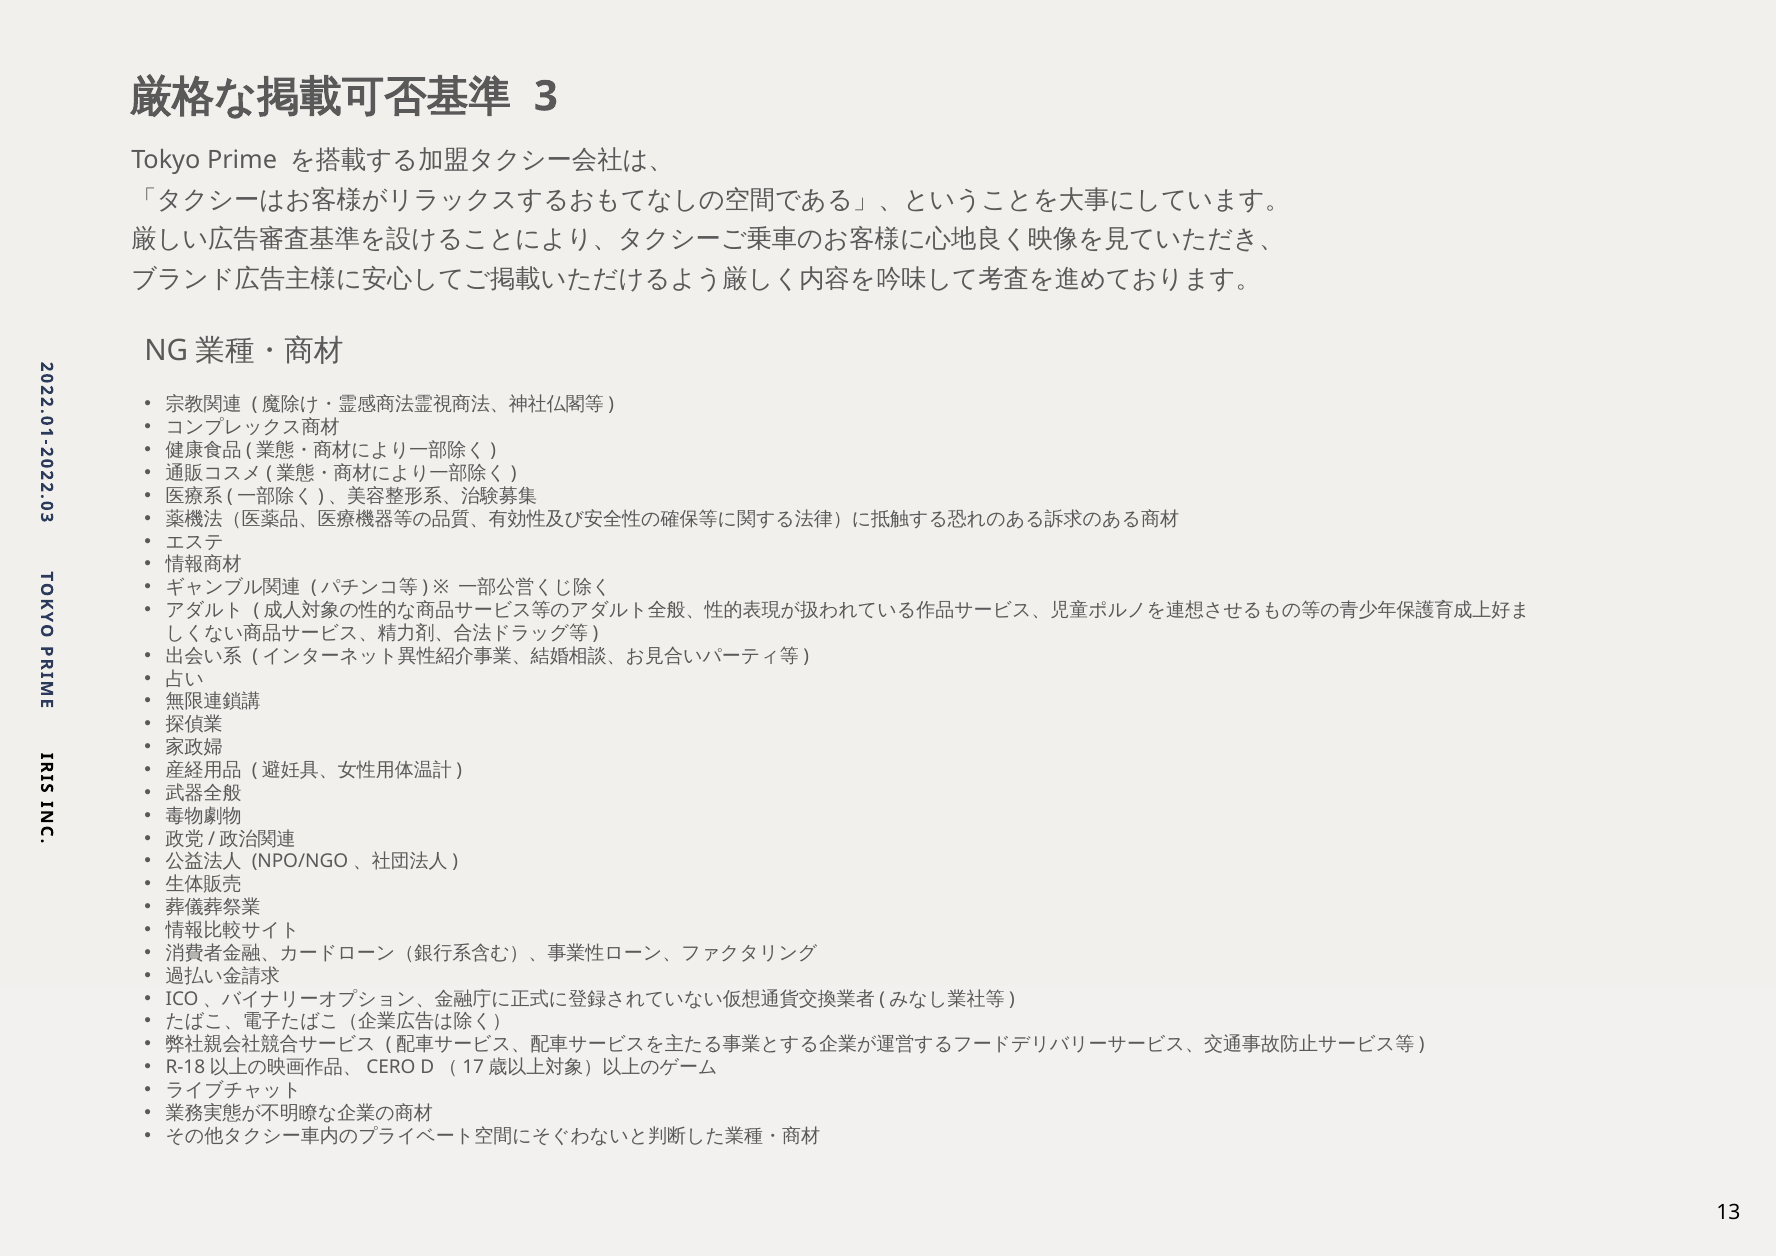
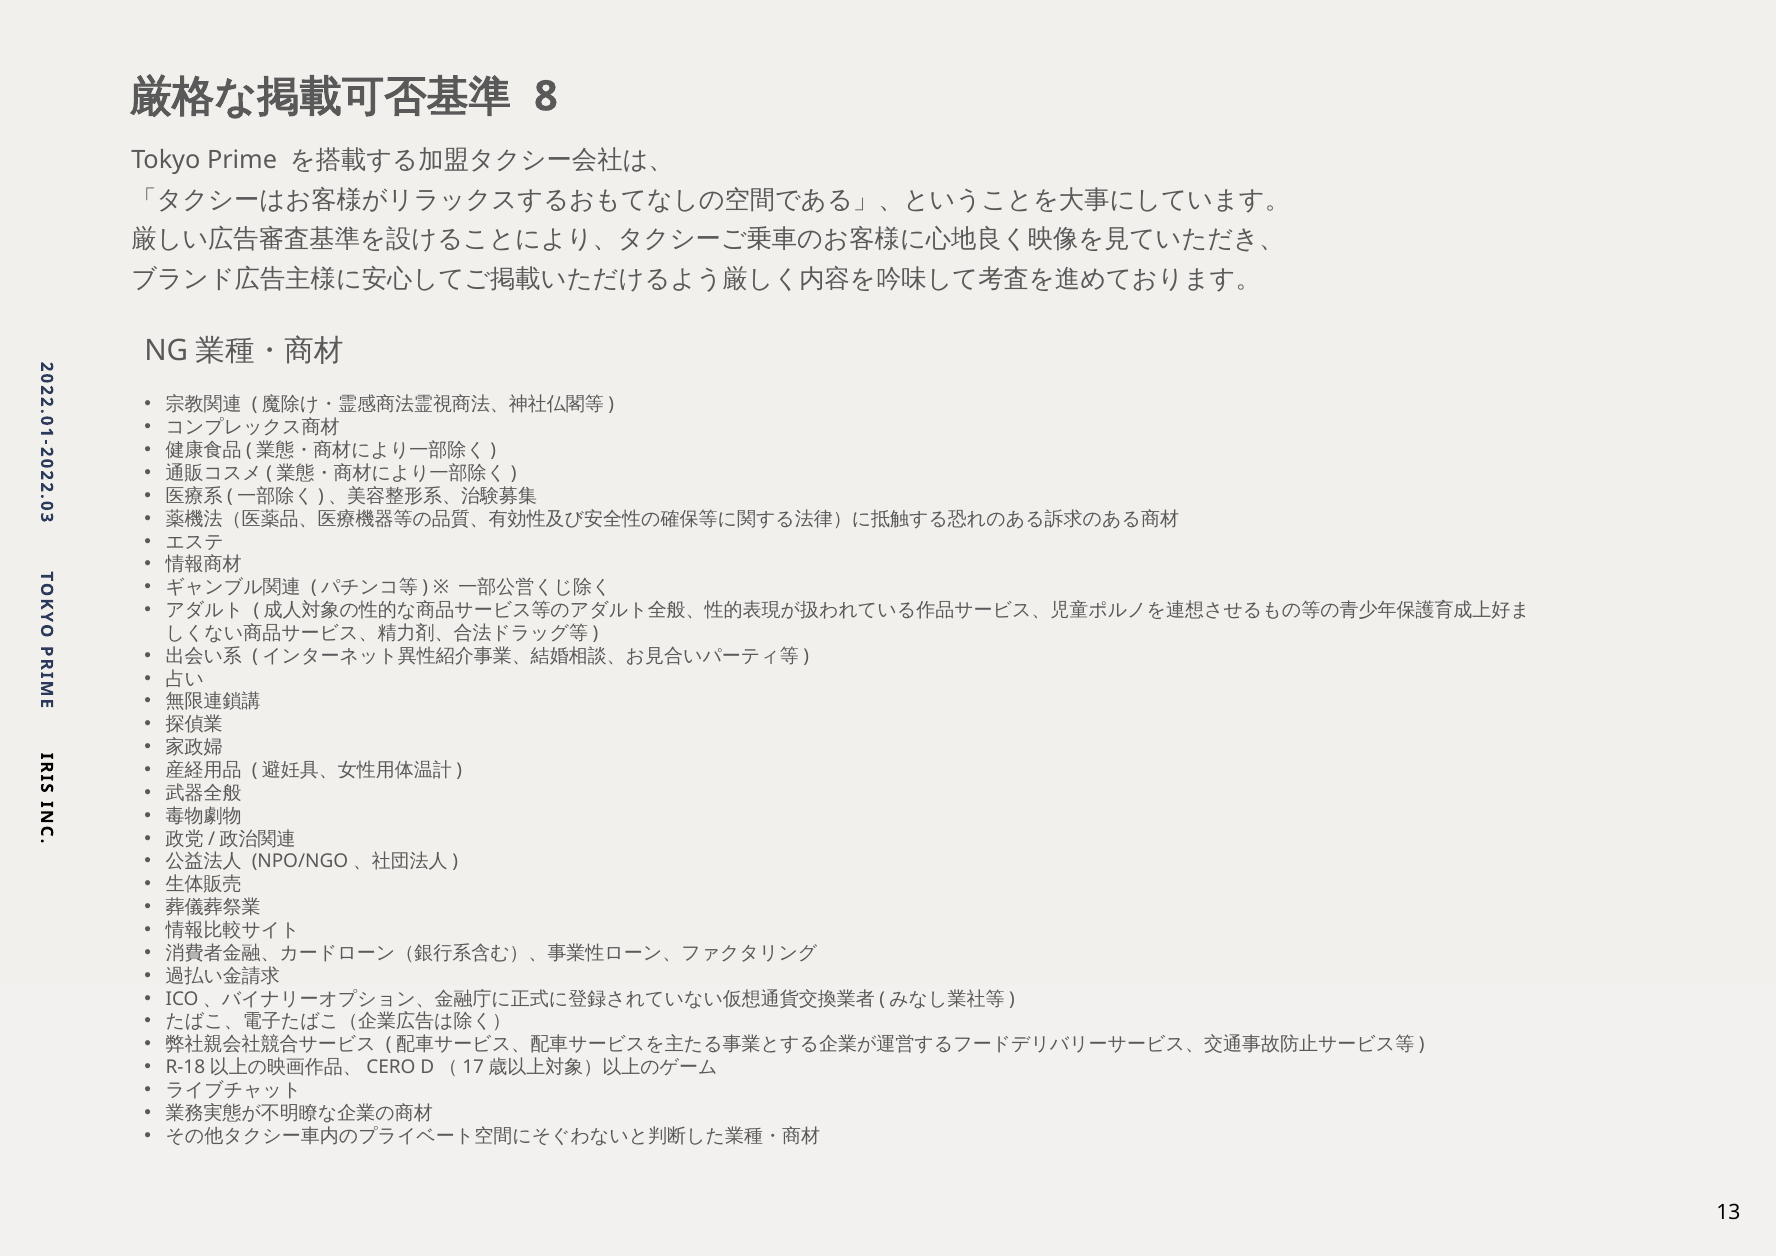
3 at (546, 96): 3 -> 8
